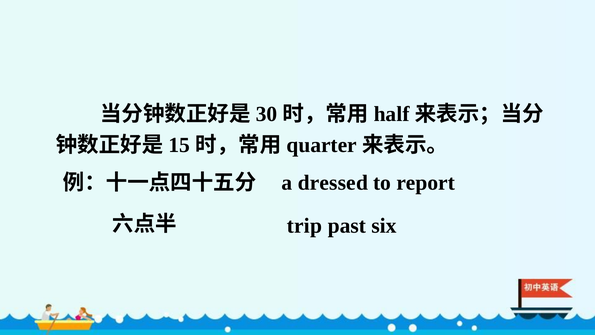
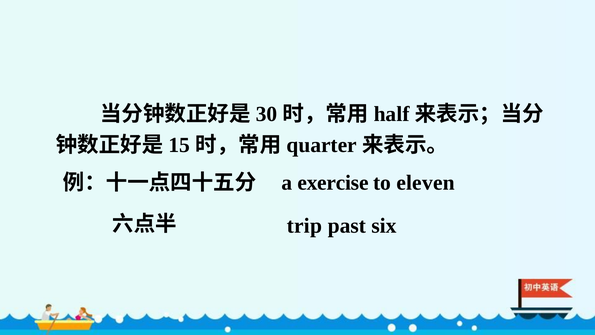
dressed: dressed -> exercise
report: report -> eleven
